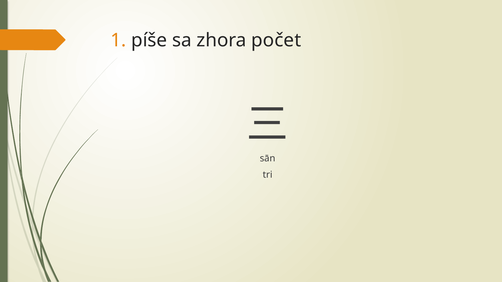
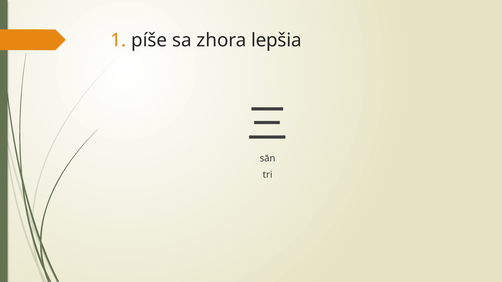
počet: počet -> lepšia
